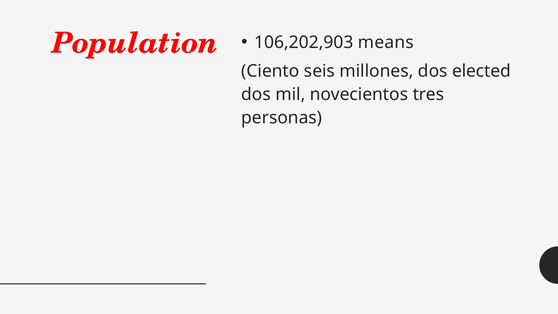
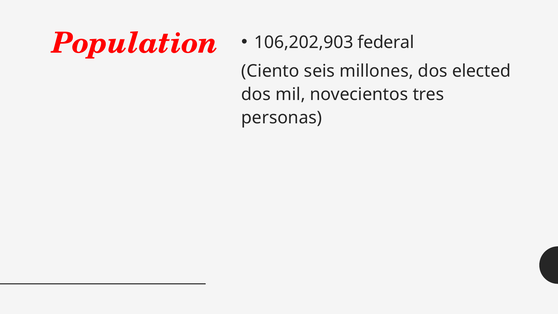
means: means -> federal
